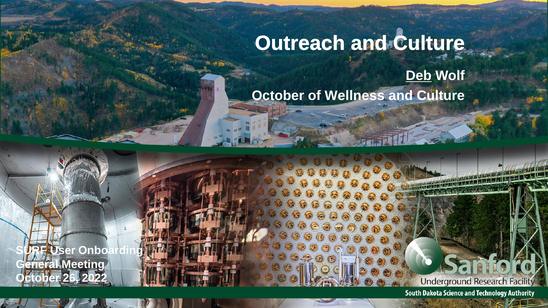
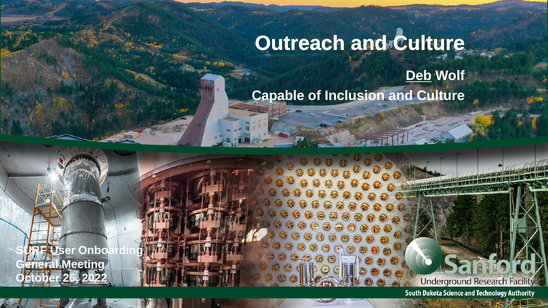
October at (278, 96): October -> Capable
Wellness: Wellness -> Inclusion
2022 underline: none -> present
